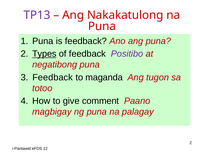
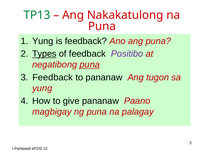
TP13 colour: purple -> green
Puna at (43, 41): Puna -> Yung
puna at (90, 65) underline: none -> present
to maganda: maganda -> pananaw
totoo at (42, 88): totoo -> yung
give comment: comment -> pananaw
